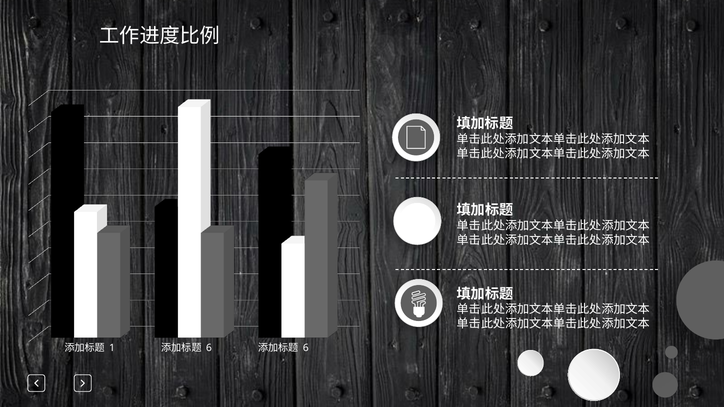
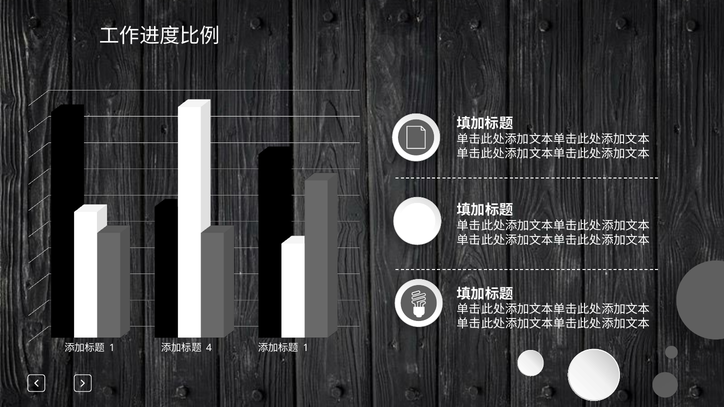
6 at (209, 348): 6 -> 4
6 at (306, 348): 6 -> 1
